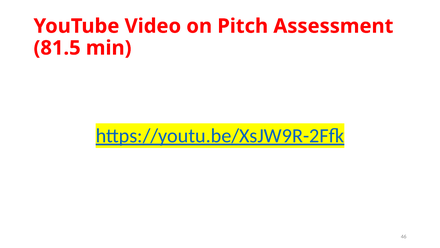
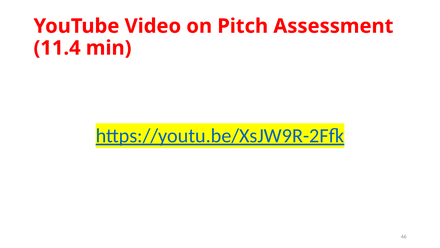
81.5: 81.5 -> 11.4
